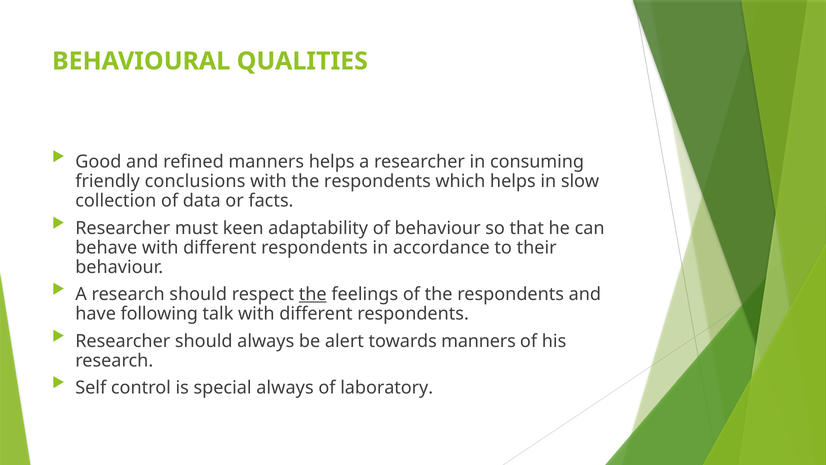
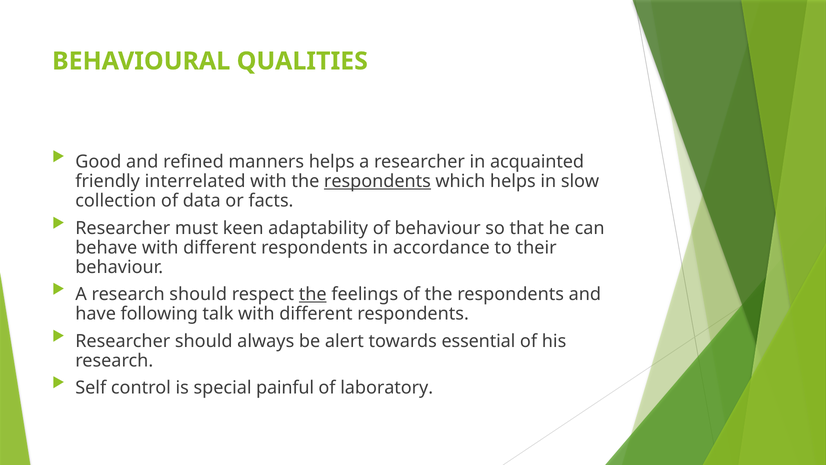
consuming: consuming -> acquainted
conclusions: conclusions -> interrelated
respondents at (377, 181) underline: none -> present
towards manners: manners -> essential
special always: always -> painful
